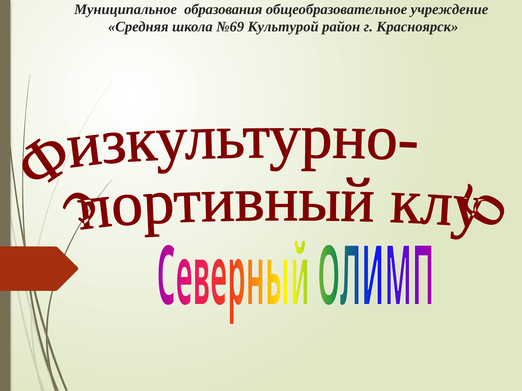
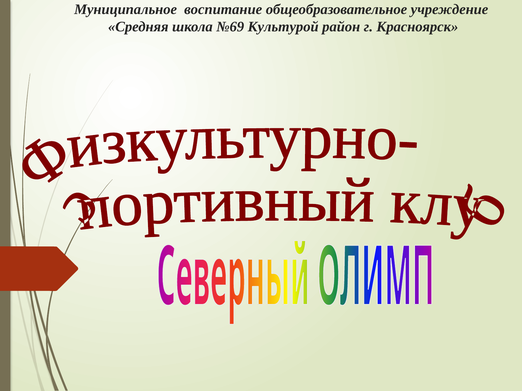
образования: образования -> воспитание
